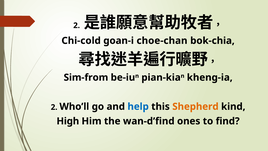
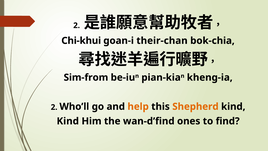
Chi-cold: Chi-cold -> Chi-khui
choe-chan: choe-chan -> their-chan
help colour: blue -> orange
High at (68, 121): High -> Kind
